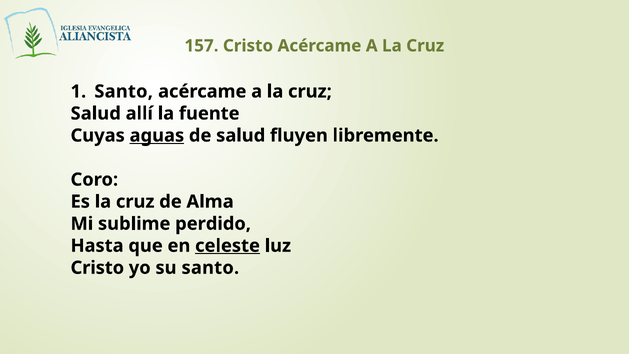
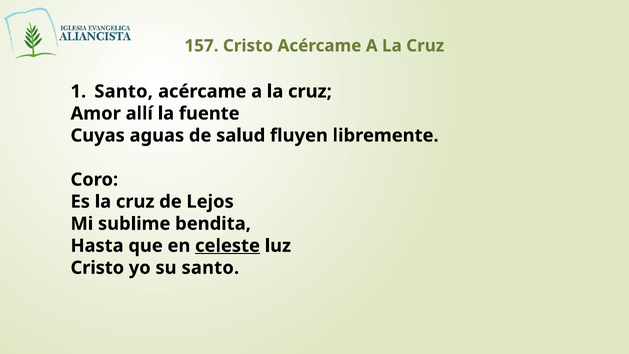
Salud at (96, 113): Salud -> Amor
aguas underline: present -> none
Alma: Alma -> Lejos
perdido: perdido -> bendita
